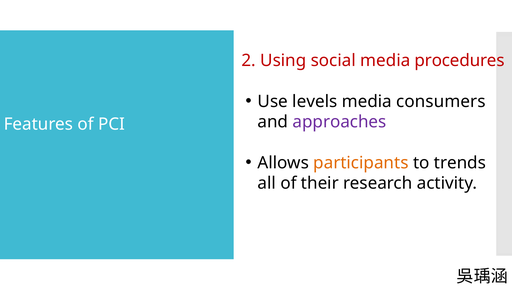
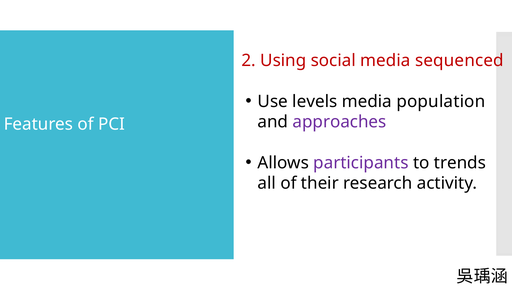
procedures: procedures -> sequenced
consumers: consumers -> population
participants colour: orange -> purple
